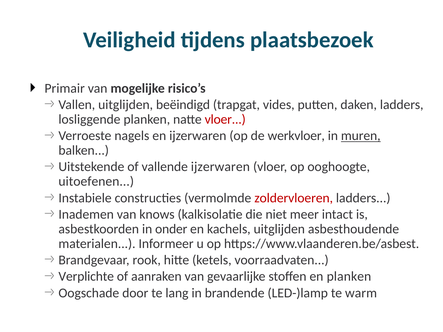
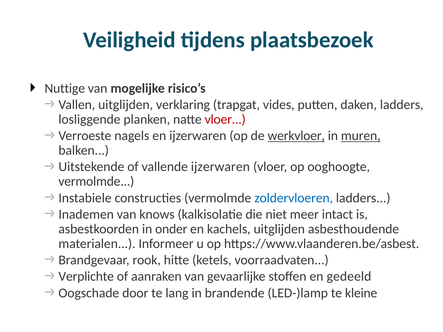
Primair: Primair -> Nuttige
beëindigd: beëindigd -> verklaring
werkvloer underline: none -> present
uitoefenen at (96, 182): uitoefenen -> vermolmde
zoldervloeren colour: red -> blue
en planken: planken -> gedeeld
warm: warm -> kleine
